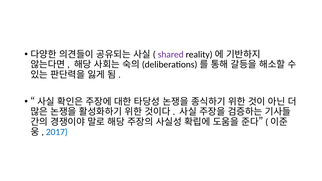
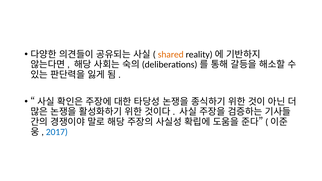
shared colour: purple -> orange
